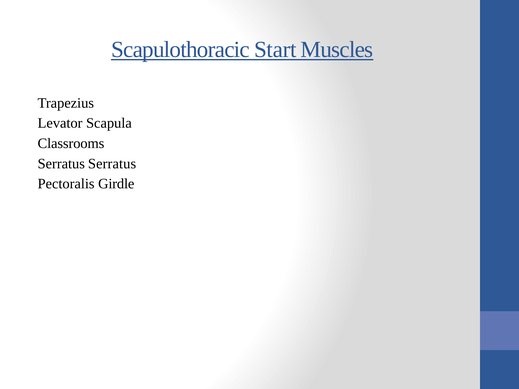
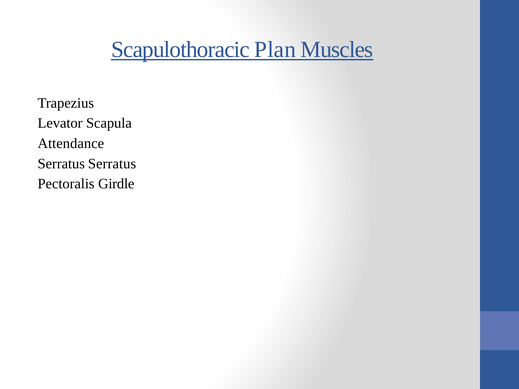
Start: Start -> Plan
Classrooms: Classrooms -> Attendance
